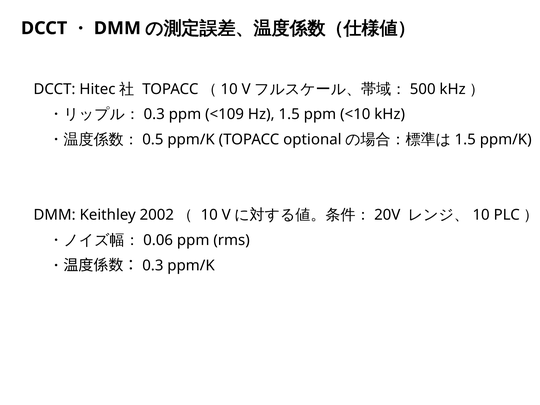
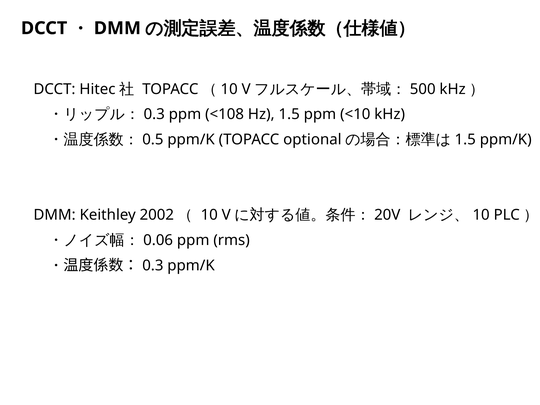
<109: <109 -> <108
